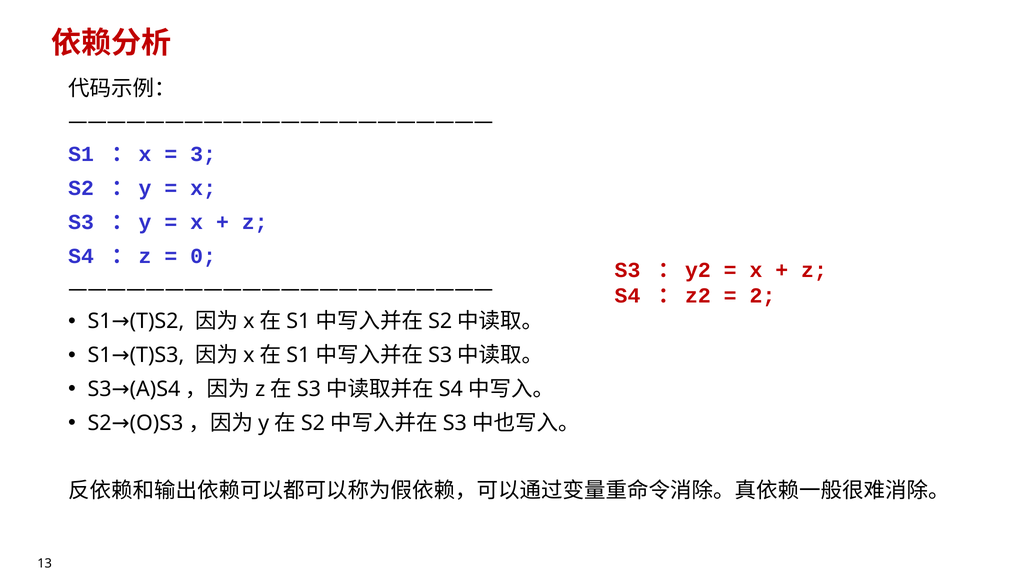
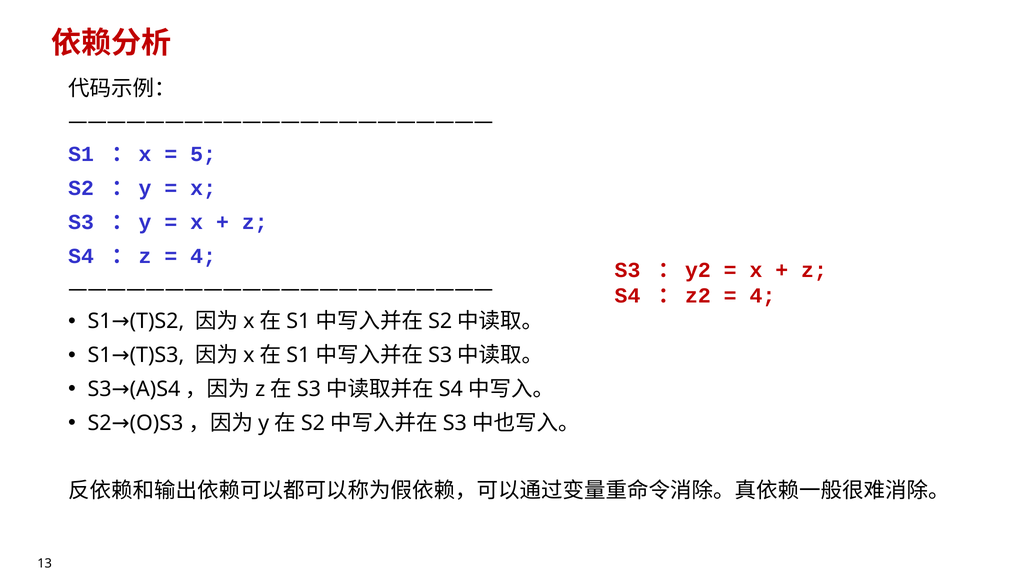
3: 3 -> 5
0 at (203, 256): 0 -> 4
2 at (762, 296): 2 -> 4
